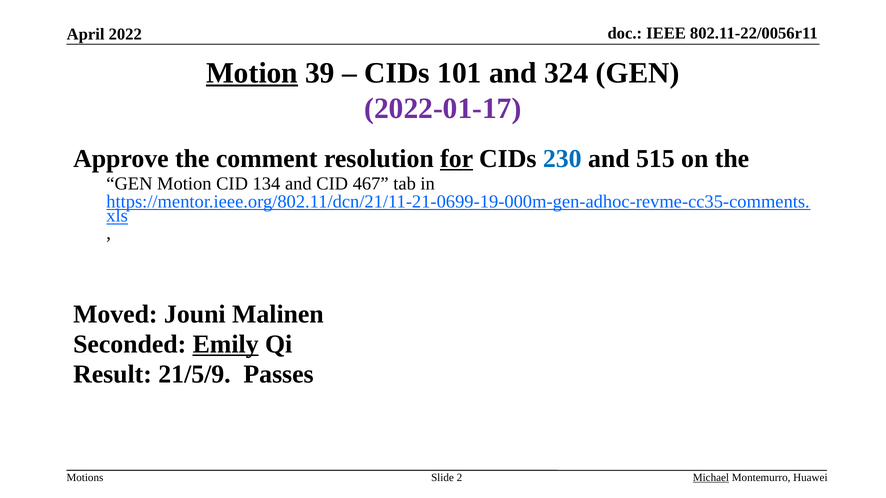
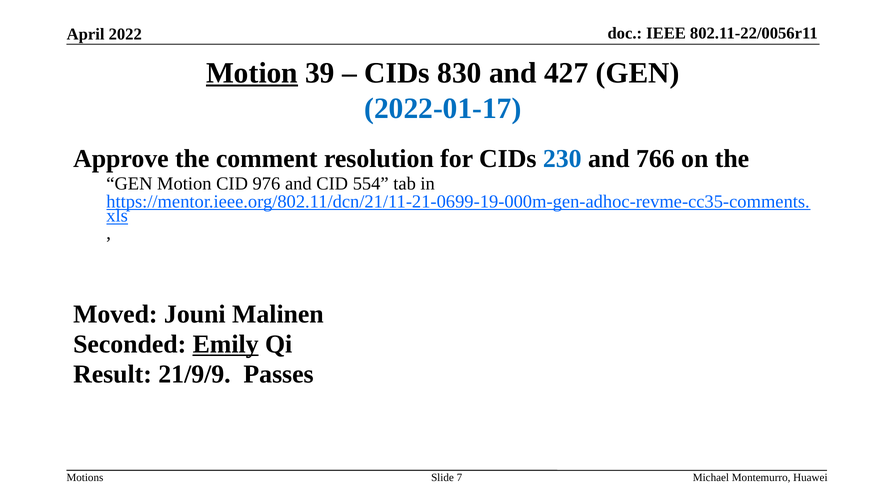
101: 101 -> 830
324: 324 -> 427
2022-01-17 colour: purple -> blue
for underline: present -> none
515: 515 -> 766
134: 134 -> 976
467: 467 -> 554
21/5/9: 21/5/9 -> 21/9/9
2: 2 -> 7
Michael underline: present -> none
